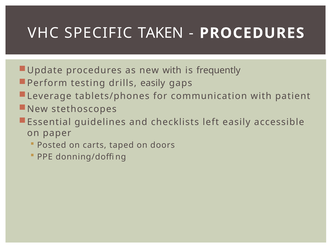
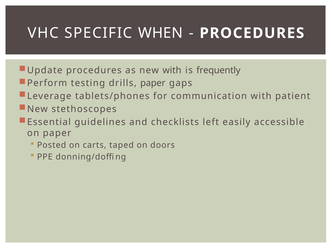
TAKEN: TAKEN -> WHEN
drills easily: easily -> paper
